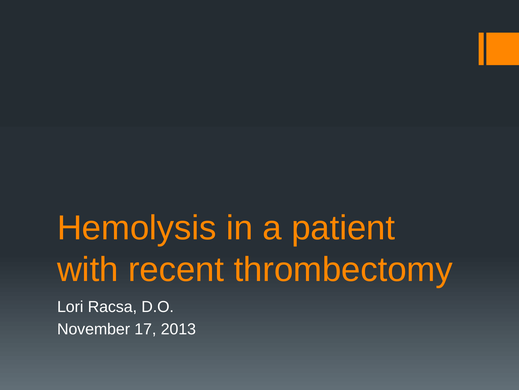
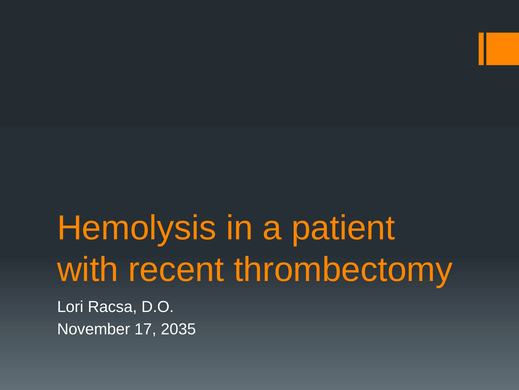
2013: 2013 -> 2035
